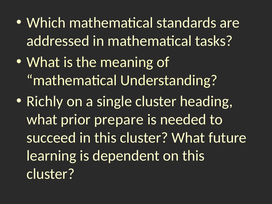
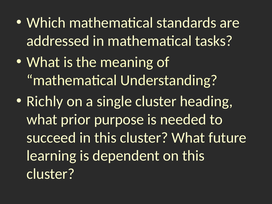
prepare: prepare -> purpose
